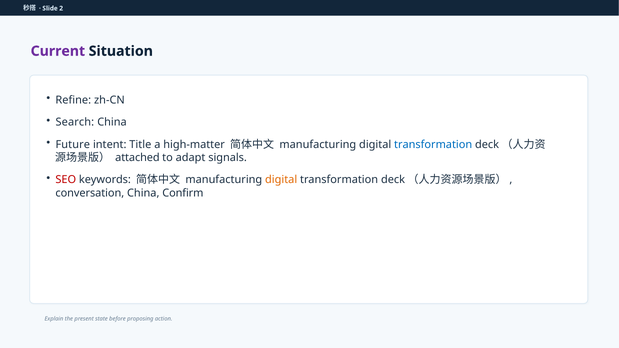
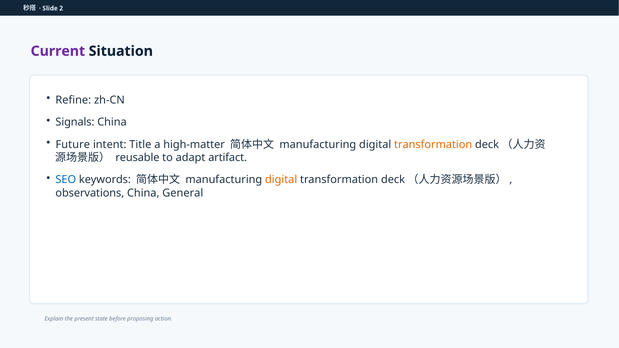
Search: Search -> Signals
transformation at (433, 145) colour: blue -> orange
attached: attached -> reusable
signals: signals -> artifact
SEO colour: red -> blue
conversation: conversation -> observations
Confirm: Confirm -> General
